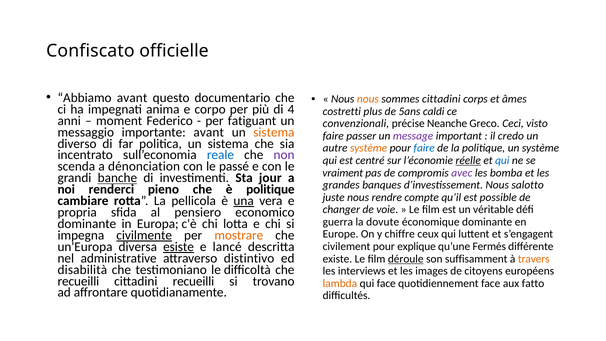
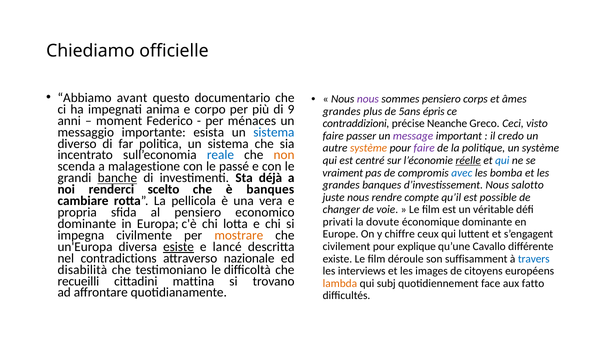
Confiscato: Confiscato -> Chiediamo
nous at (368, 99) colour: orange -> purple
sommes cittadini: cittadini -> pensiero
4: 4 -> 9
costretti at (342, 111): costretti -> grandes
caldi: caldi -> épris
fatiguant: fatiguant -> ménaces
convenzionali: convenzionali -> contraddizioni
importante avant: avant -> esista
sistema at (274, 132) colour: orange -> blue
faire at (424, 148) colour: blue -> purple
non colour: purple -> orange
dénonciation: dénonciation -> malagestione
avec colour: purple -> blue
jour: jour -> déjà
pieno: pieno -> scelto
è politique: politique -> banques
una underline: present -> none
guerra: guerra -> privati
civilmente underline: present -> none
Fermés: Fermés -> Cavallo
administrative: administrative -> contradictions
distintivo: distintivo -> nazionale
déroule underline: present -> none
travers colour: orange -> blue
cittadini recueilli: recueilli -> mattina
qui face: face -> subj
